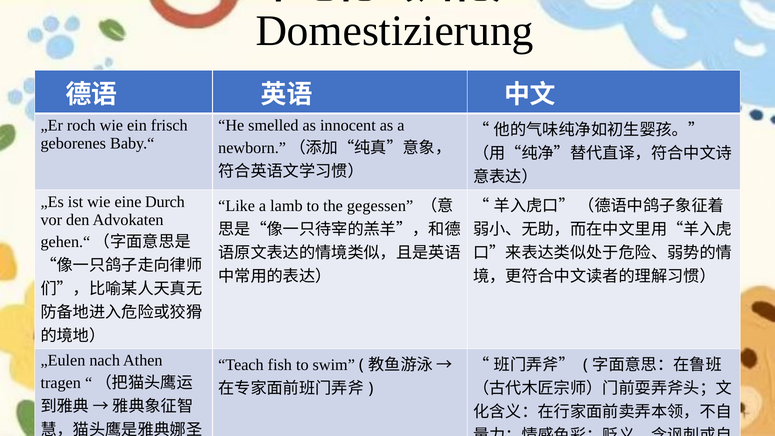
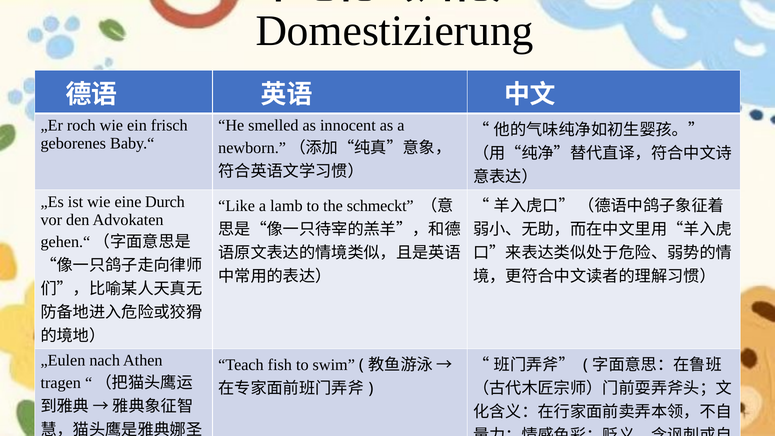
gegessen: gegessen -> schmeckt
